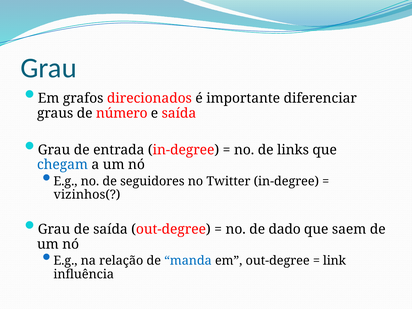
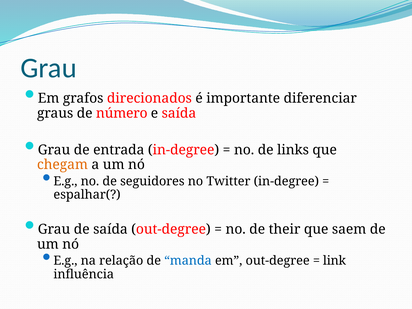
chegam colour: blue -> orange
vizinhos(: vizinhos( -> espalhar(
dado: dado -> their
